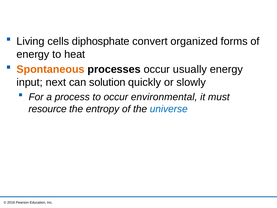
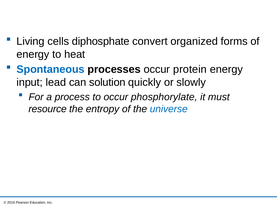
Spontaneous colour: orange -> blue
usually: usually -> protein
next: next -> lead
environmental: environmental -> phosphorylate
